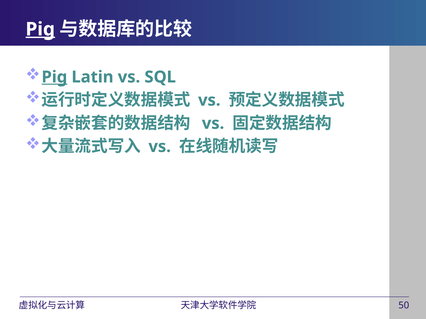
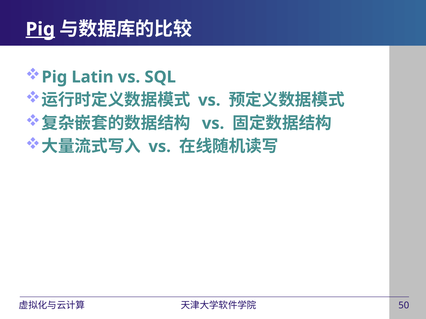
Pig at (54, 77) underline: present -> none
